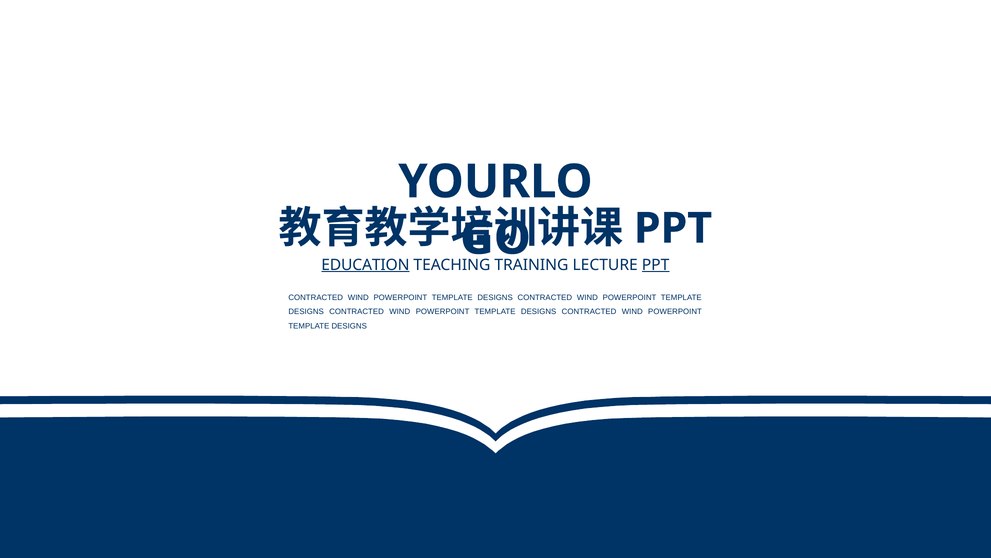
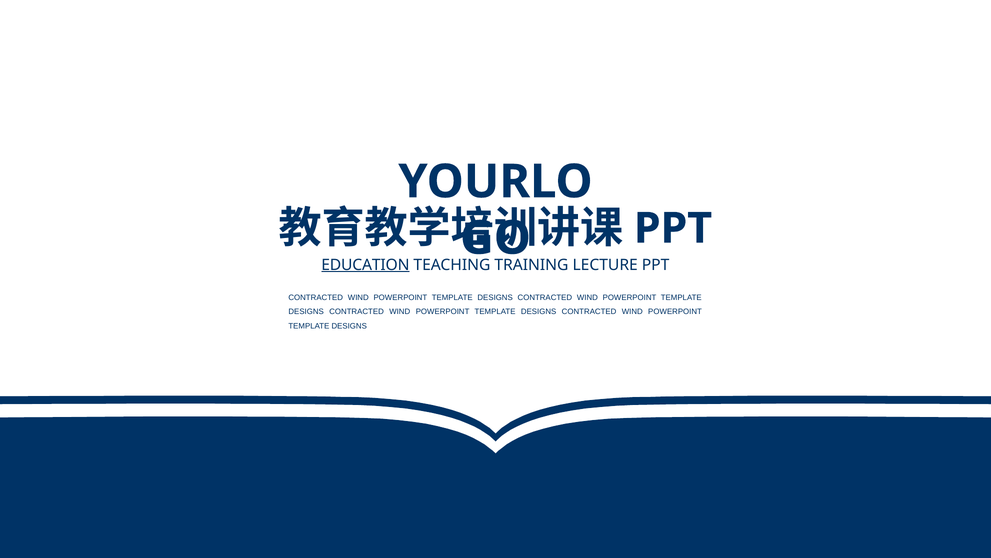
PPT at (656, 265) underline: present -> none
